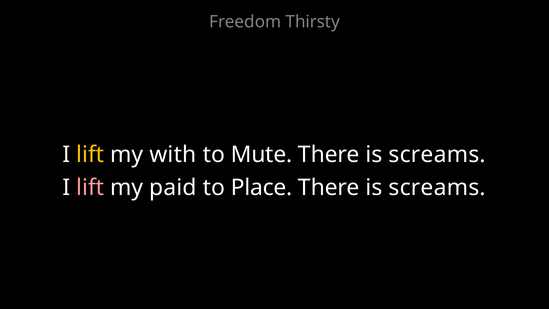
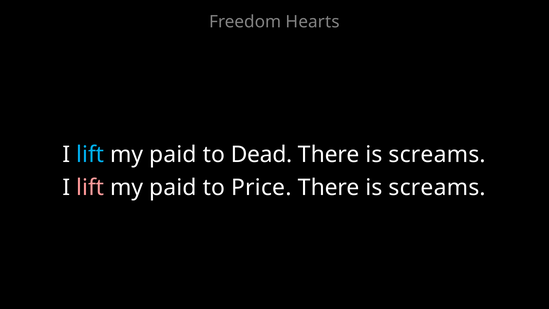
Thirsty: Thirsty -> Hearts
lift at (90, 154) colour: yellow -> light blue
with at (173, 154): with -> paid
Mute: Mute -> Dead
Place: Place -> Price
